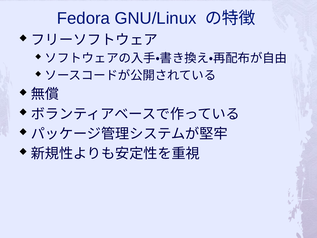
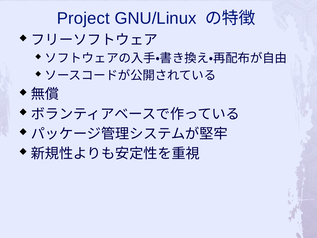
Fedora: Fedora -> Project
